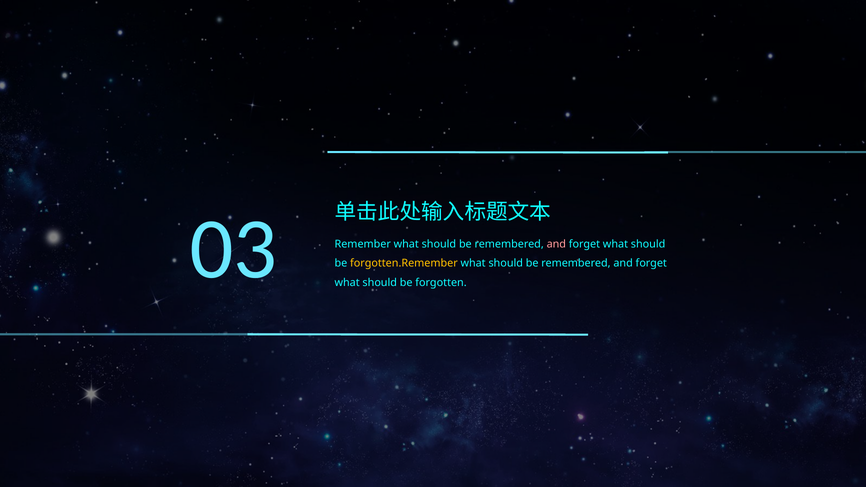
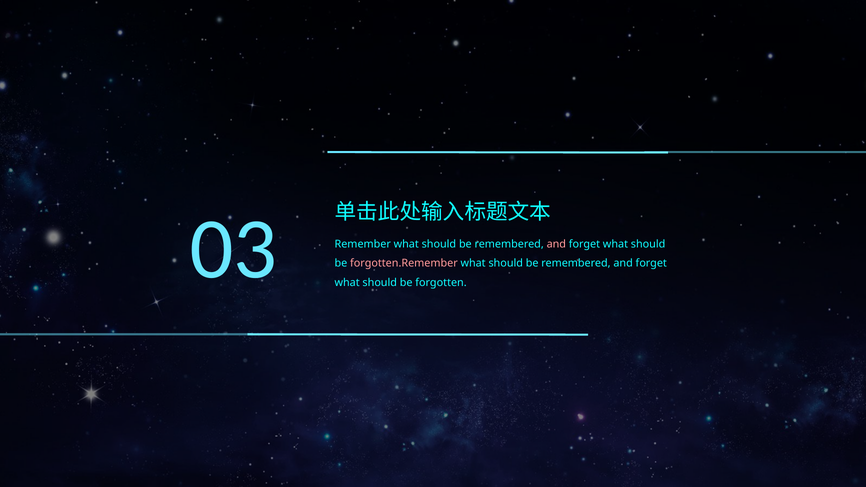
forgotten.Remember colour: yellow -> pink
